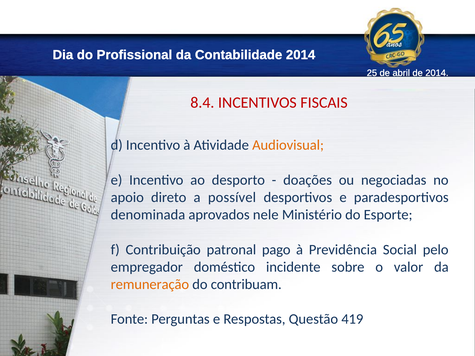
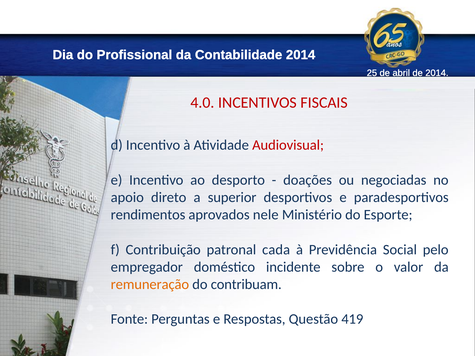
8.4: 8.4 -> 4.0
Audiovisual colour: orange -> red
possível: possível -> superior
denominada: denominada -> rendimentos
pago: pago -> cada
